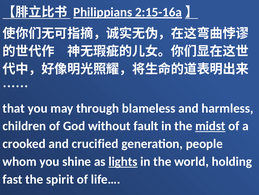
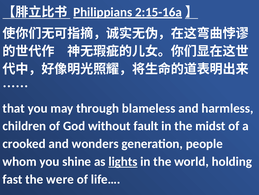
midst underline: present -> none
crucified: crucified -> wonders
spirit: spirit -> were
